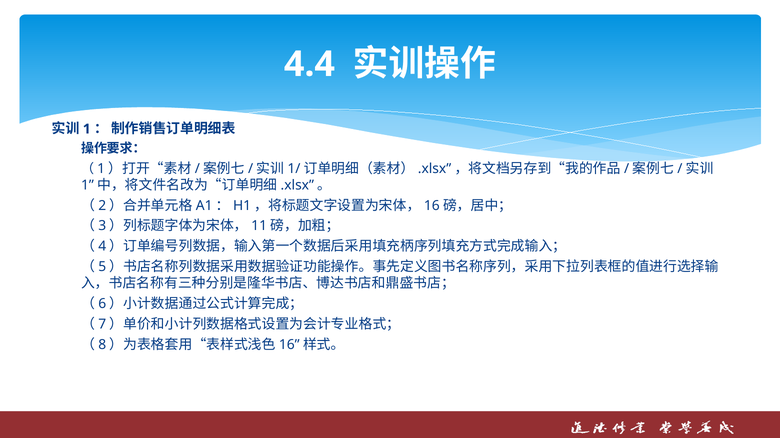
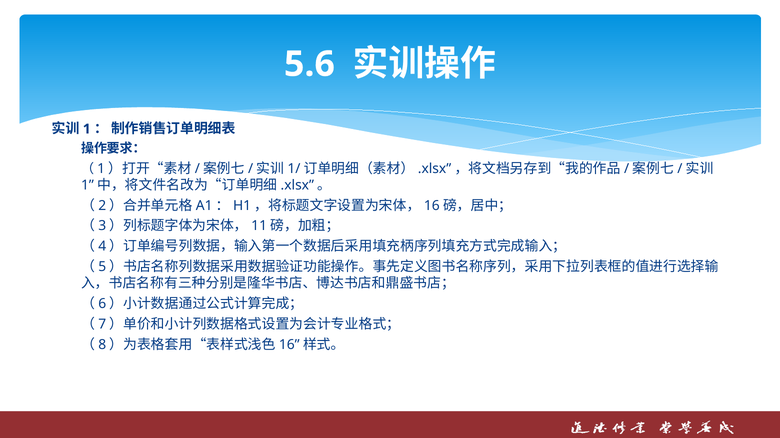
4.4: 4.4 -> 5.6
